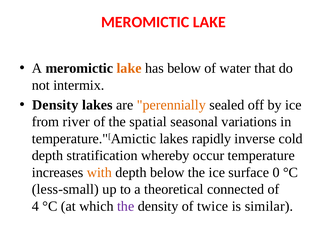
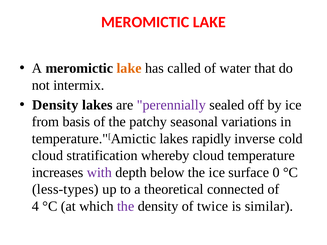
has below: below -> called
perennially colour: orange -> purple
river: river -> basis
spatial: spatial -> patchy
depth at (48, 156): depth -> cloud
whereby occur: occur -> cloud
with colour: orange -> purple
less-small: less-small -> less-types
